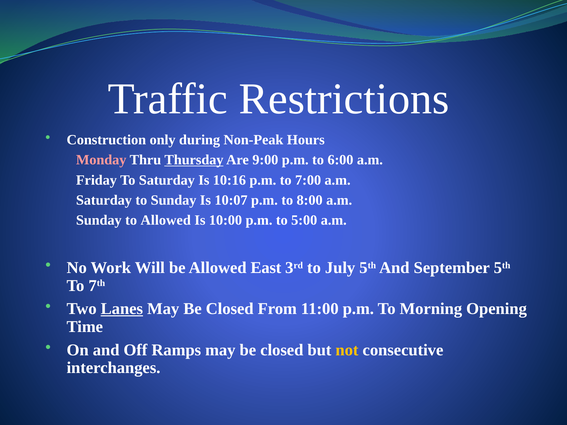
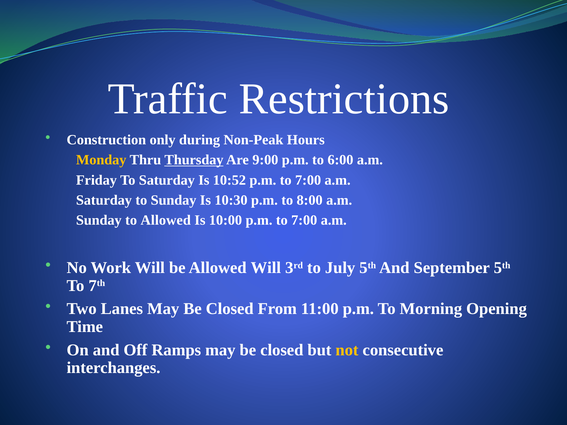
Monday colour: pink -> yellow
10:16: 10:16 -> 10:52
10:07: 10:07 -> 10:30
10:00 p.m to 5:00: 5:00 -> 7:00
Allowed East: East -> Will
Lanes underline: present -> none
